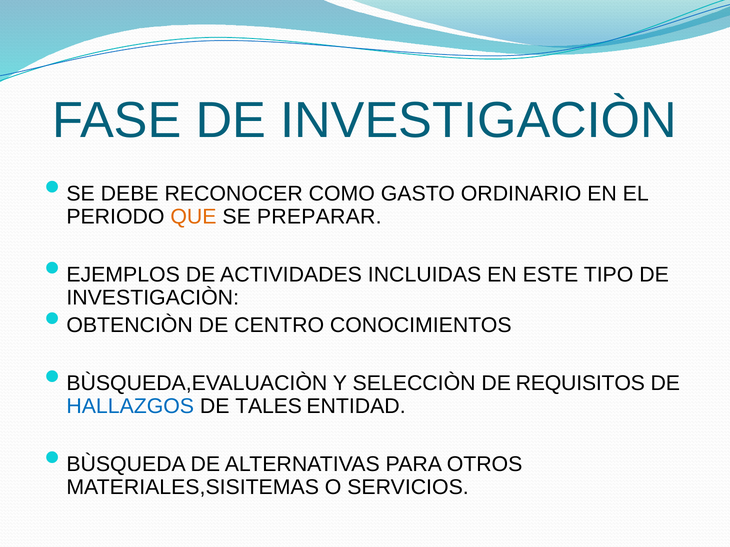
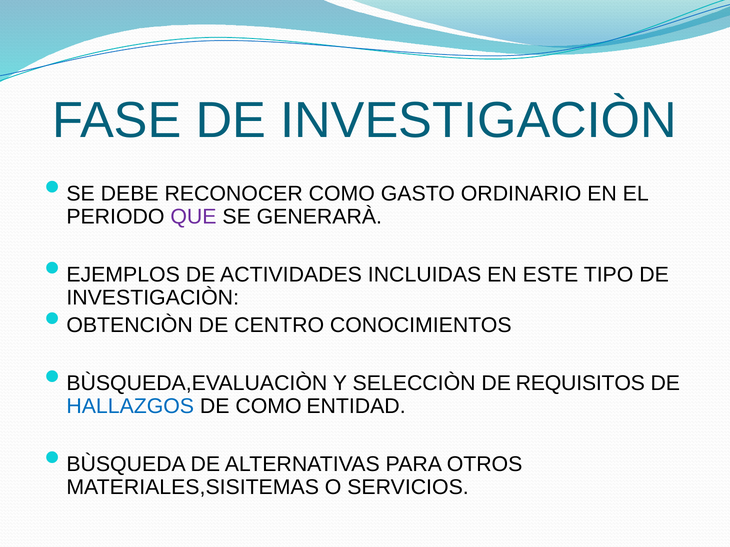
QUE colour: orange -> purple
PREPARAR: PREPARAR -> GENERARÀ
DE TALES: TALES -> COMO
